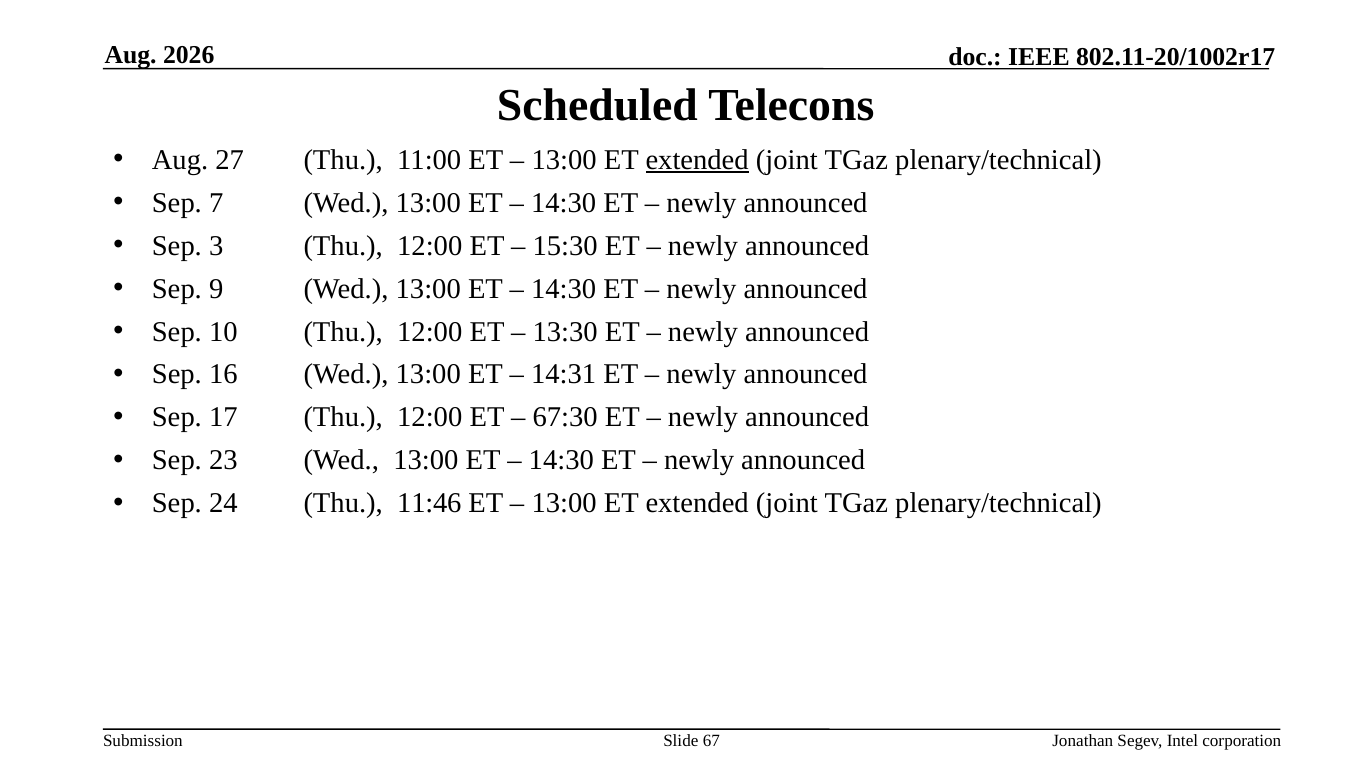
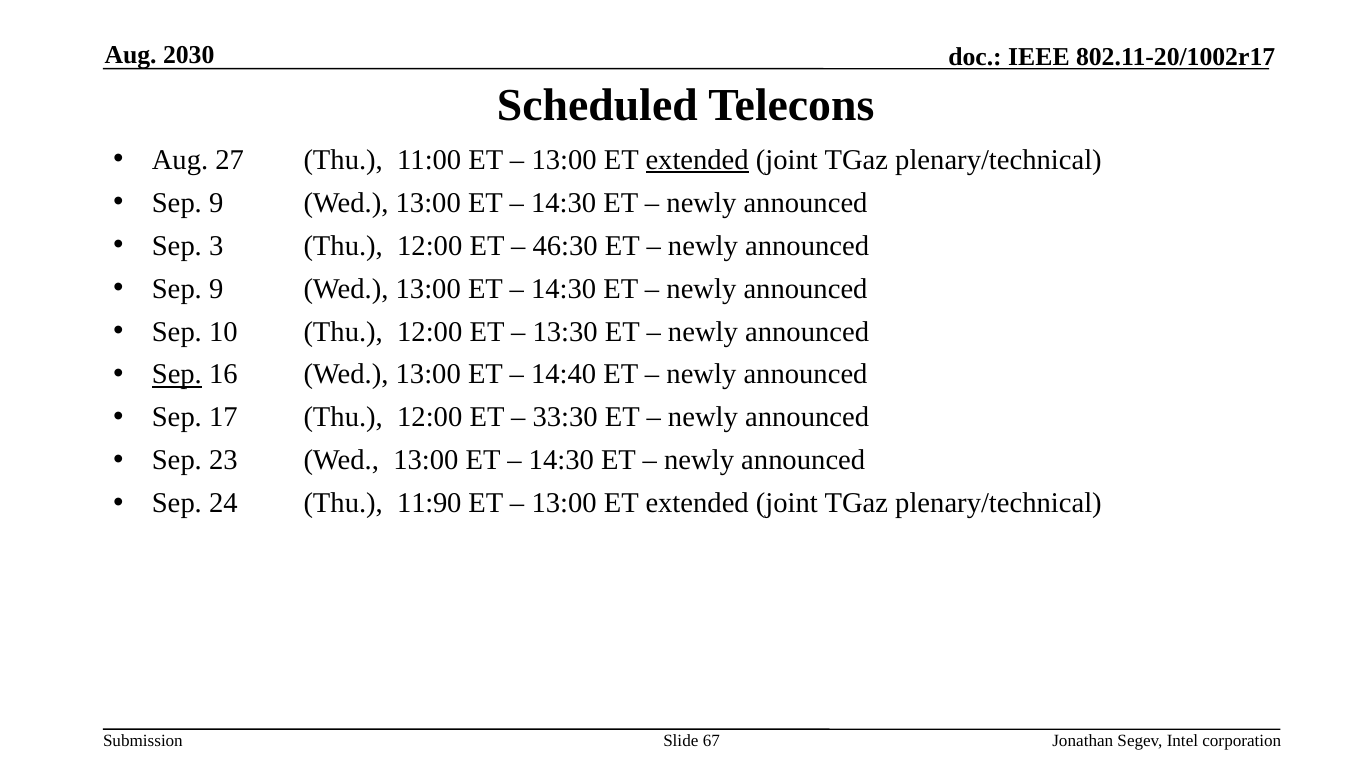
2026: 2026 -> 2030
7 at (216, 203): 7 -> 9
15:30: 15:30 -> 46:30
Sep at (177, 374) underline: none -> present
14:31: 14:31 -> 14:40
67:30: 67:30 -> 33:30
11:46: 11:46 -> 11:90
